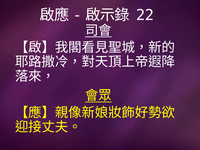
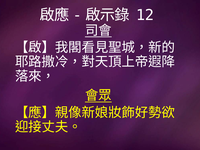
22: 22 -> 12
